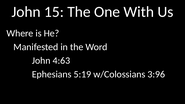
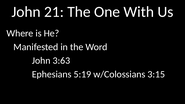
15: 15 -> 21
4:63: 4:63 -> 3:63
3:96: 3:96 -> 3:15
